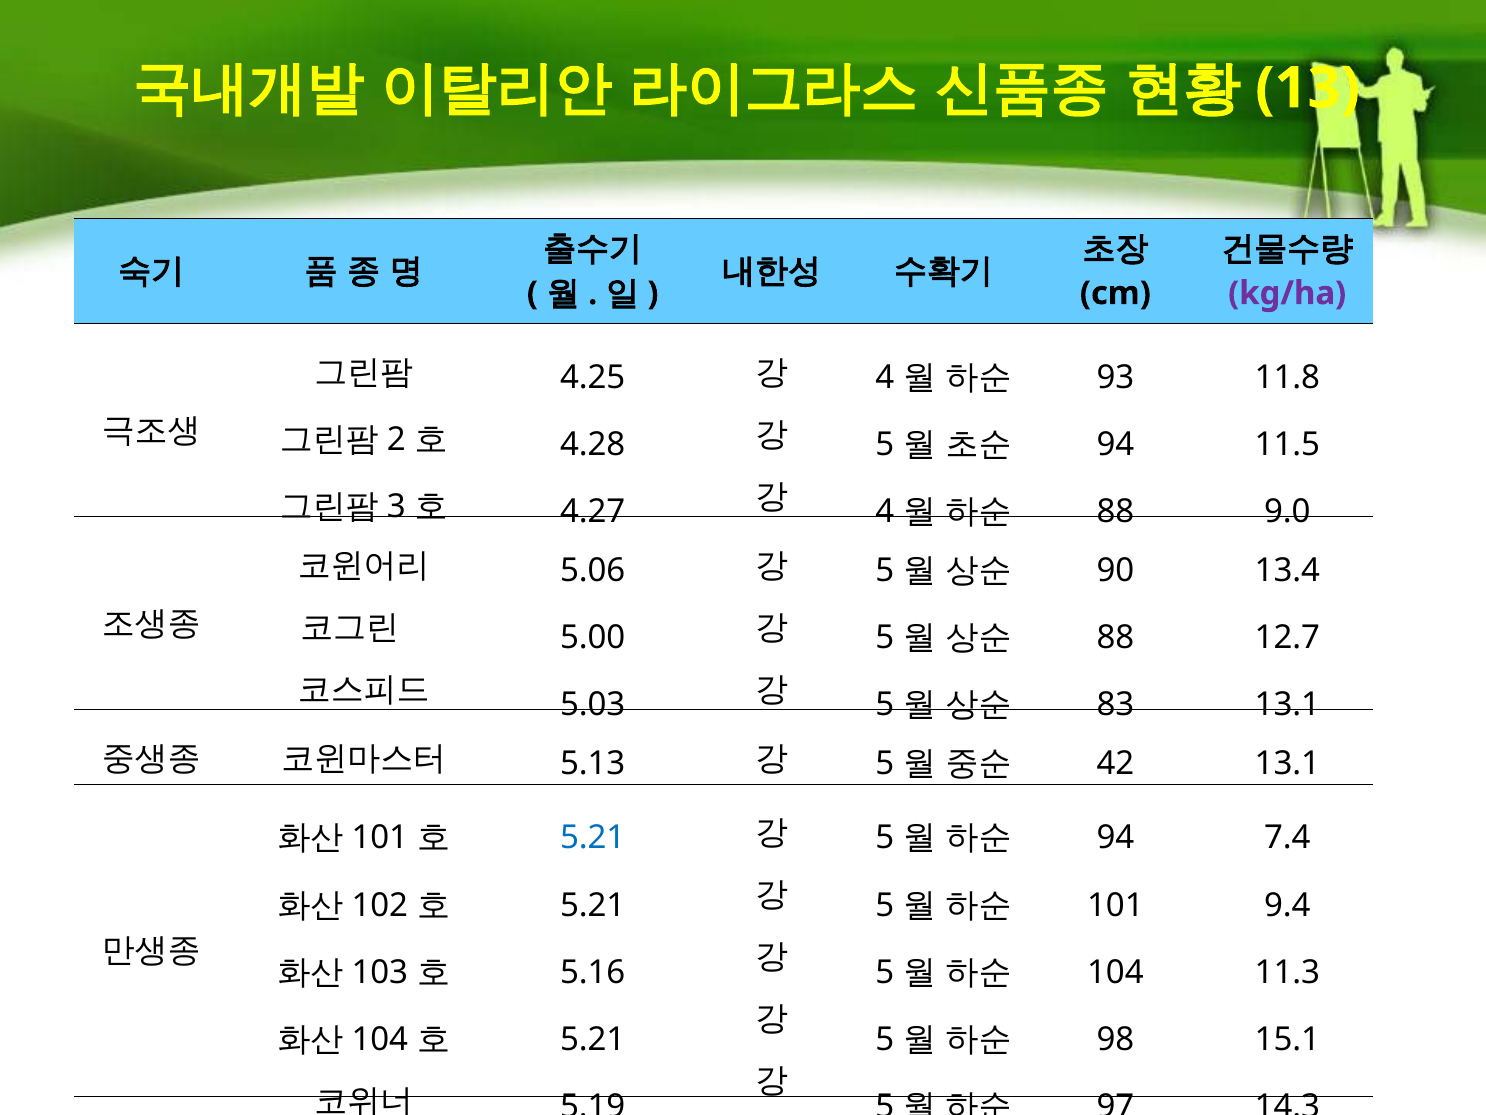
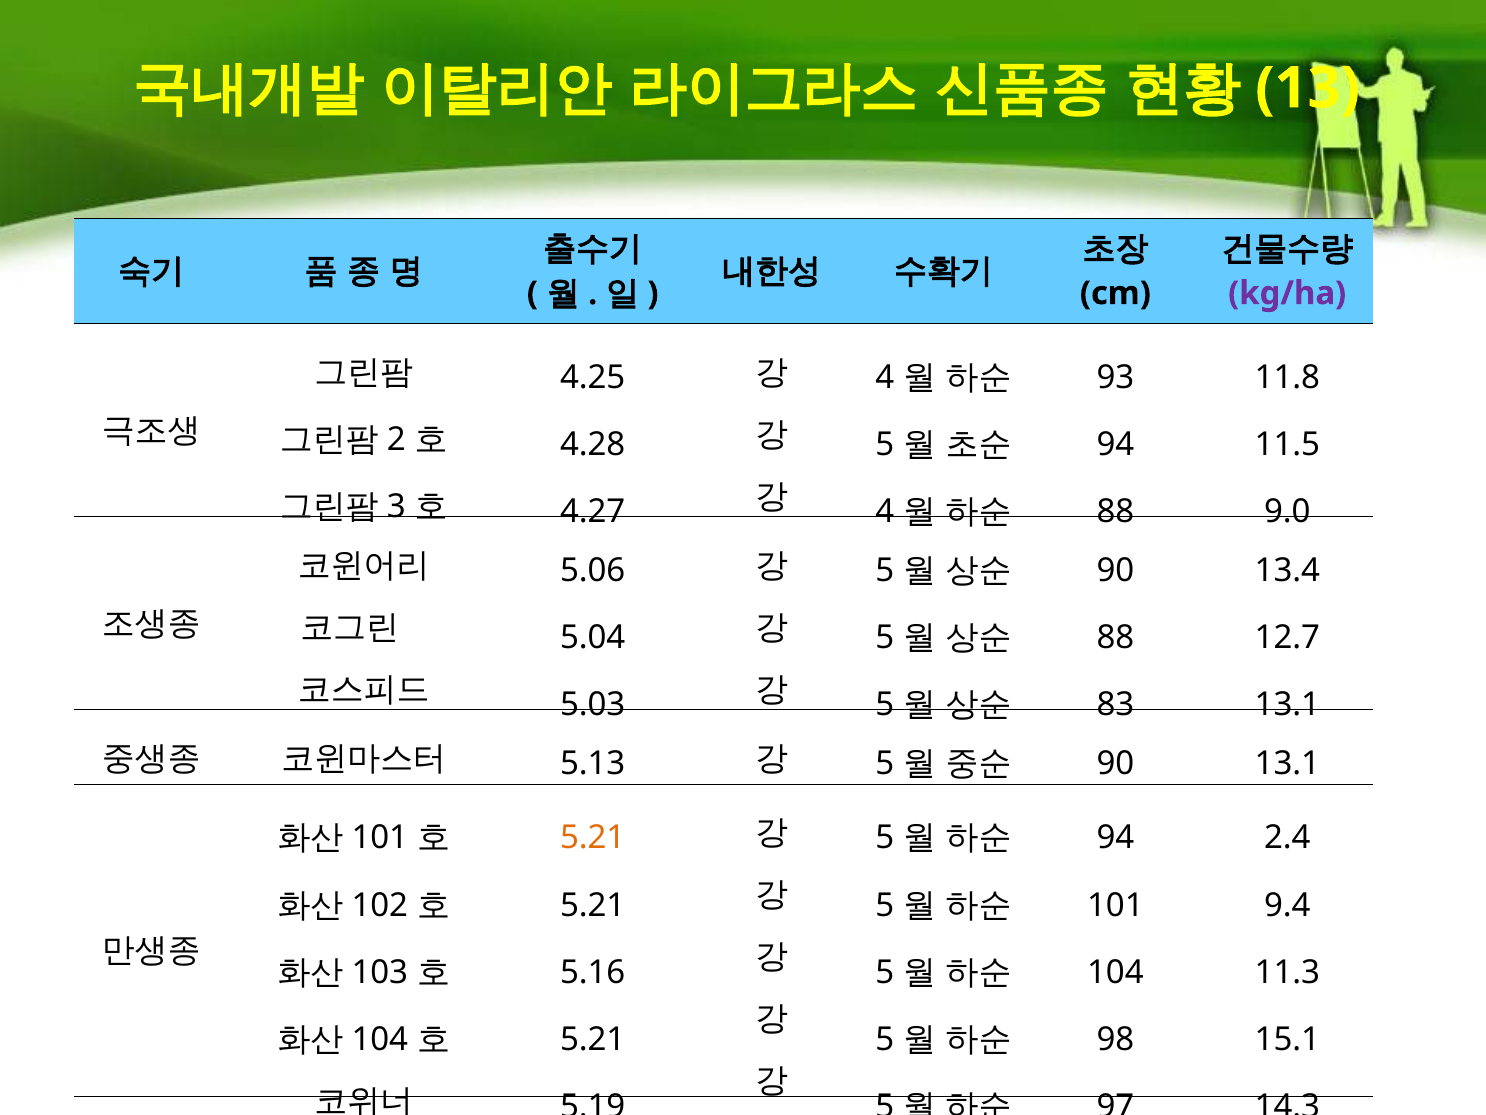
5.00: 5.00 -> 5.04
42 at (1115, 763): 42 -> 90
5.21 at (593, 838) colour: blue -> orange
7.4: 7.4 -> 2.4
